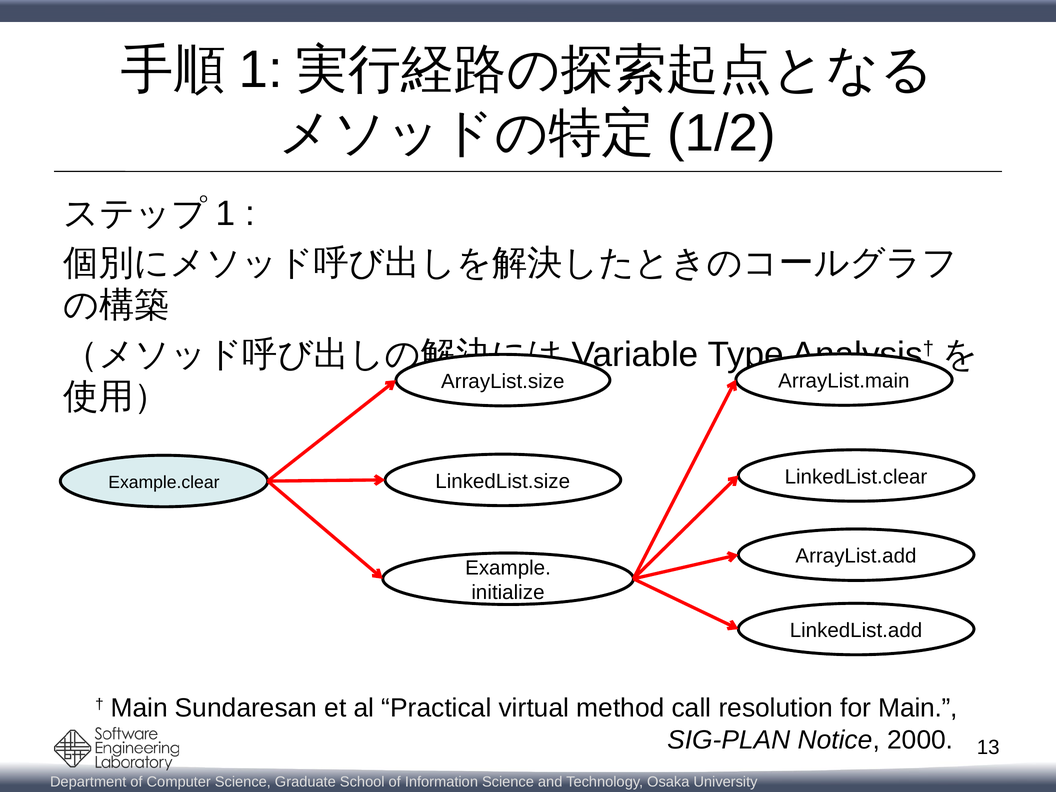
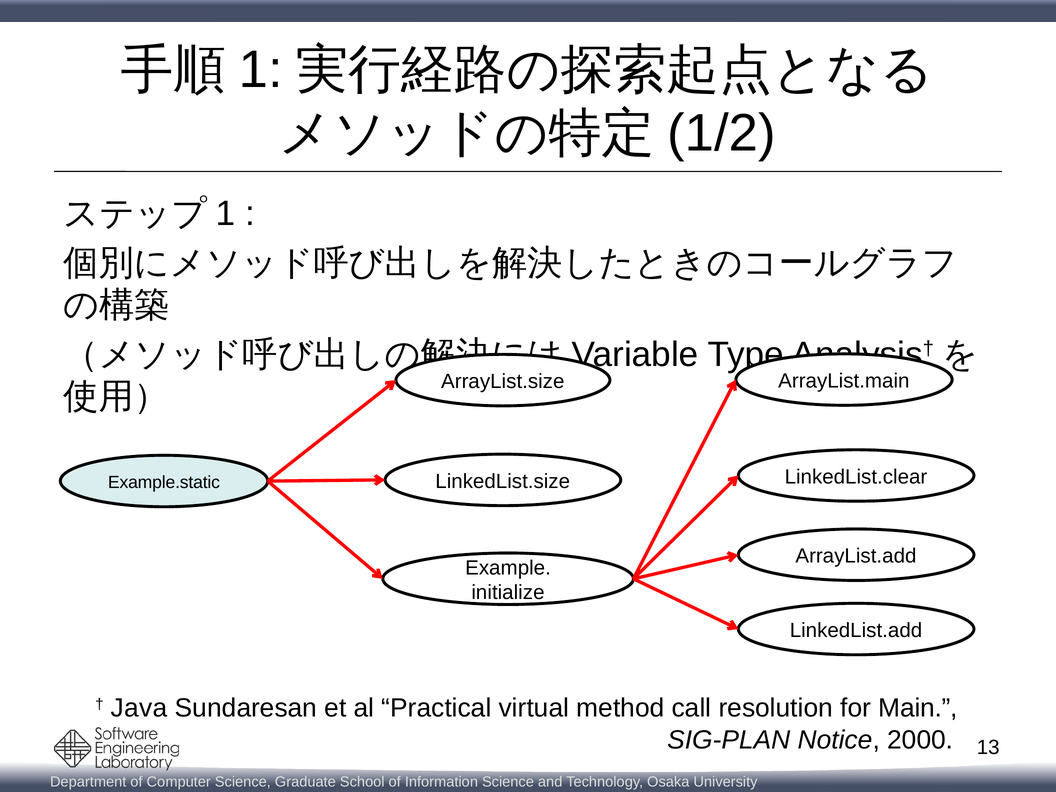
Example.clear: Example.clear -> Example.static
Main at (139, 708): Main -> Java
